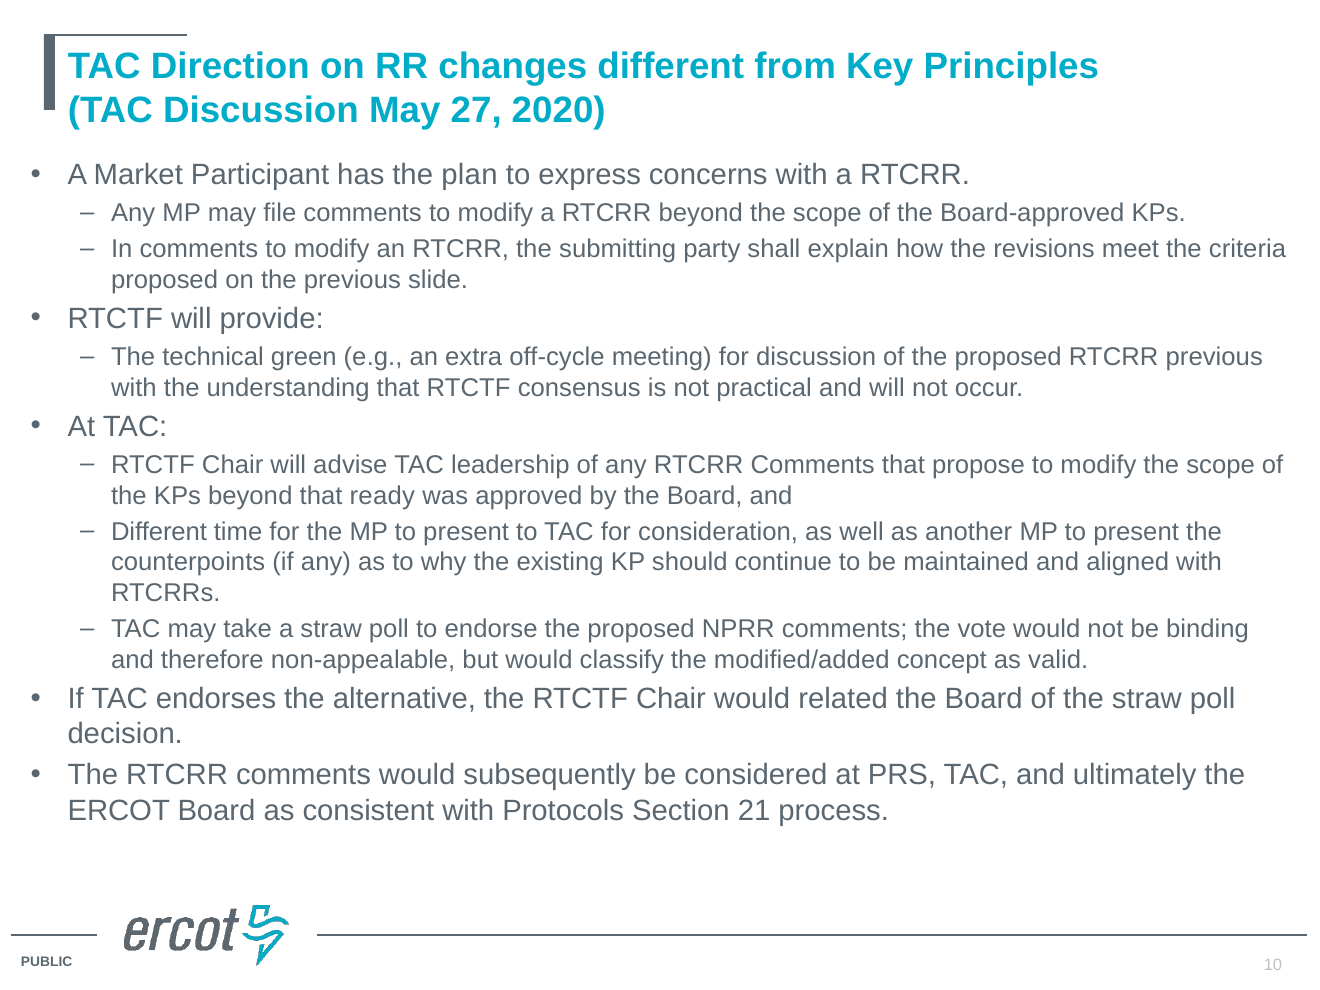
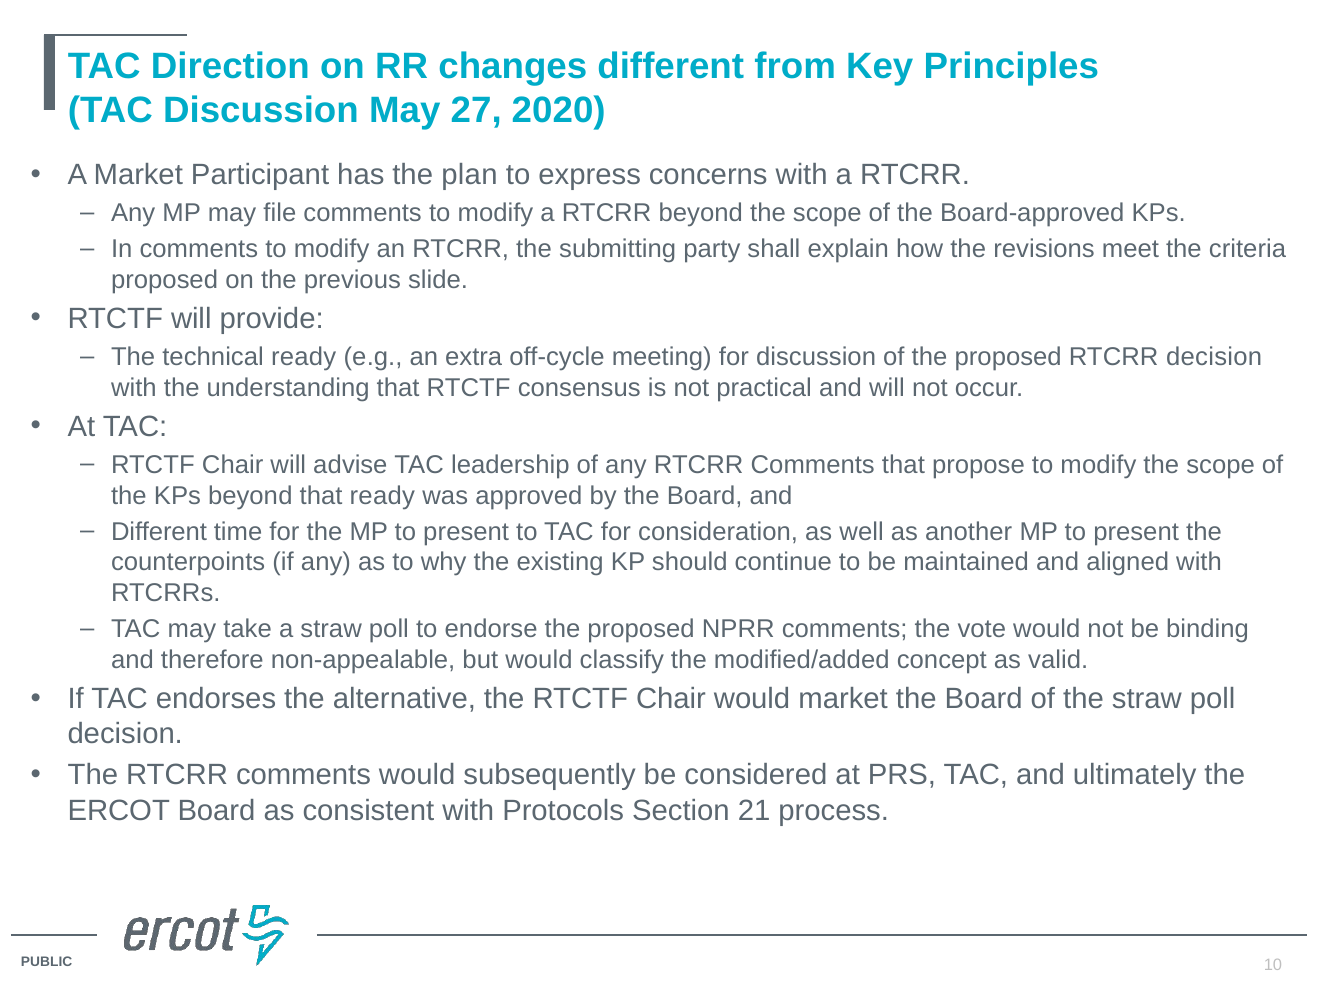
technical green: green -> ready
RTCRR previous: previous -> decision
would related: related -> market
